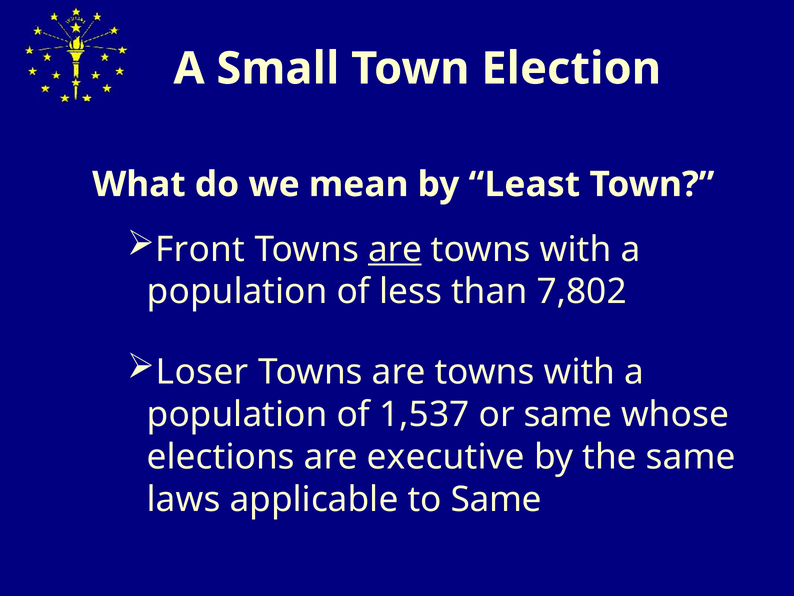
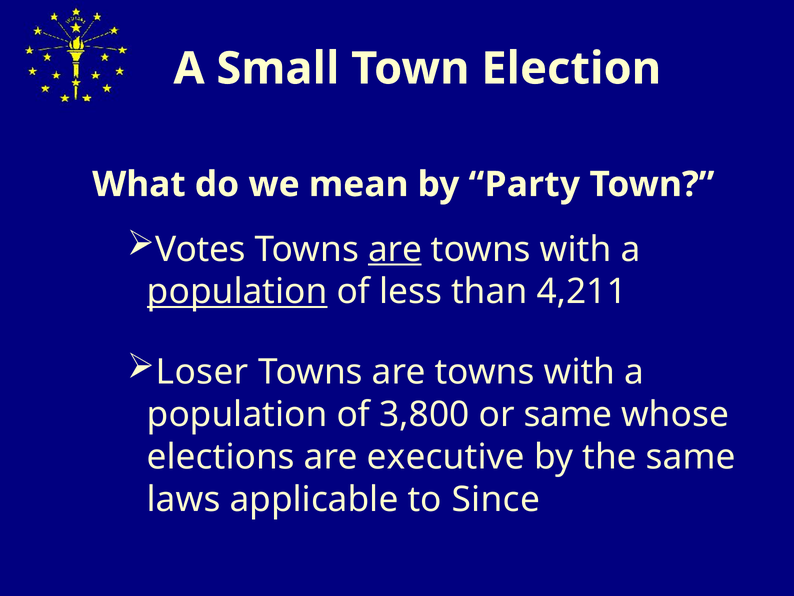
Least: Least -> Party
Front: Front -> Votes
population at (237, 292) underline: none -> present
7,802: 7,802 -> 4,211
1,537: 1,537 -> 3,800
to Same: Same -> Since
